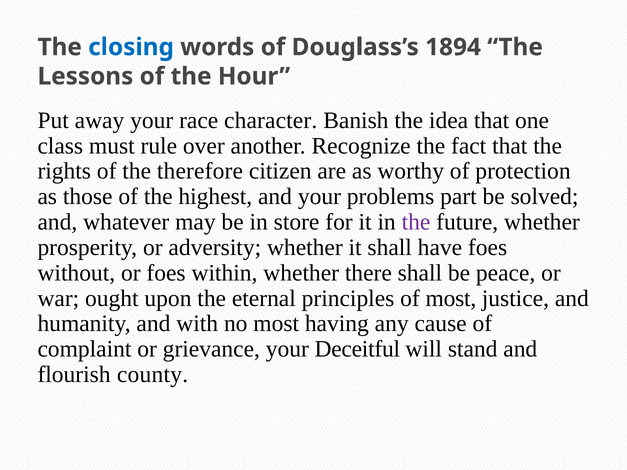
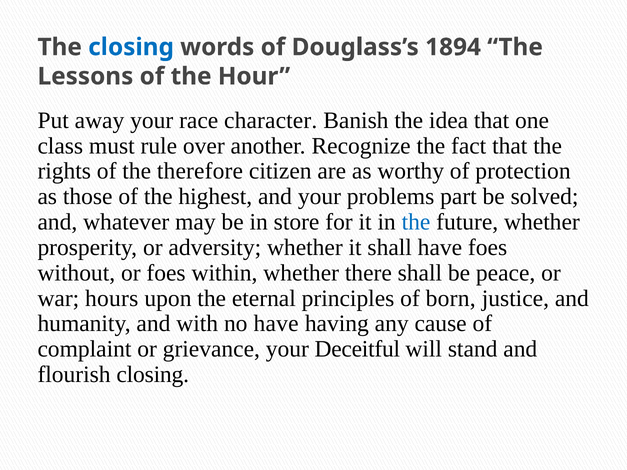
the at (416, 222) colour: purple -> blue
ought: ought -> hours
of most: most -> born
no most: most -> have
flourish county: county -> closing
